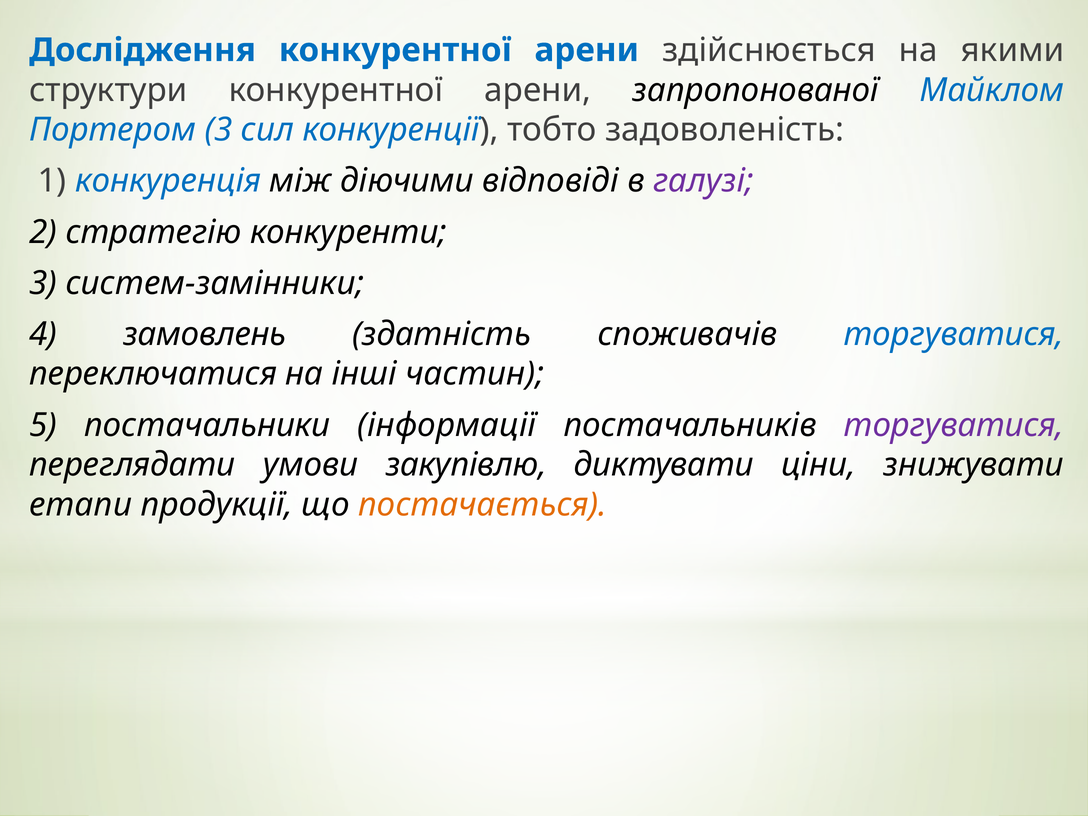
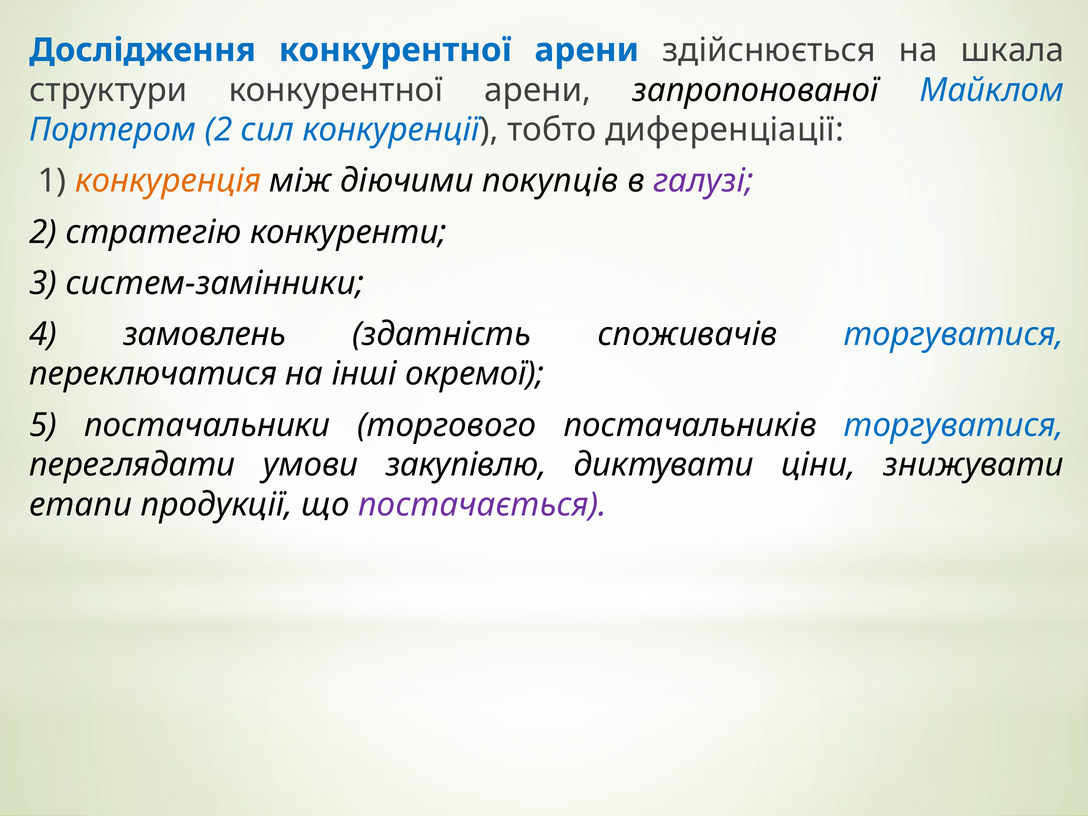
якими: якими -> шкала
Портером 3: 3 -> 2
задоволеність: задоволеність -> диференціації
конкуренція colour: blue -> orange
відповіді: відповіді -> покупців
частин: частин -> окремої
інформації: інформації -> торгового
торгуватися at (954, 425) colour: purple -> blue
постачається colour: orange -> purple
